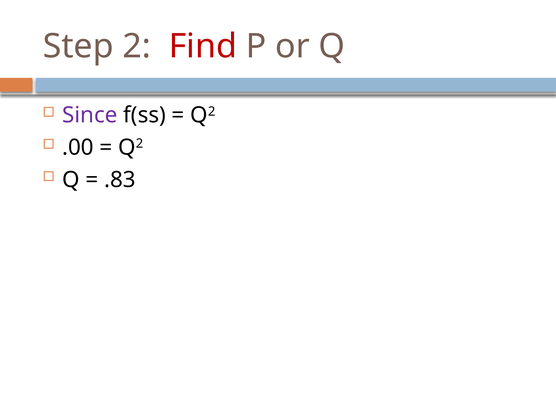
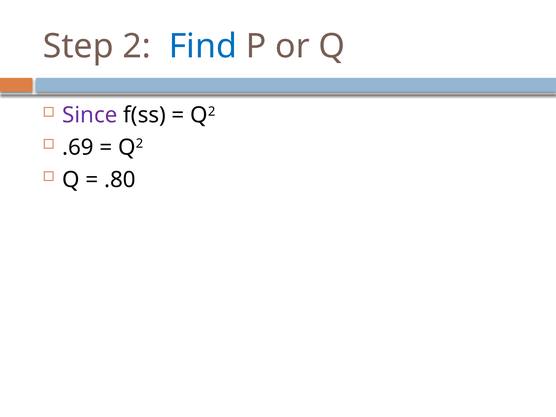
Find colour: red -> blue
.00: .00 -> .69
.83: .83 -> .80
